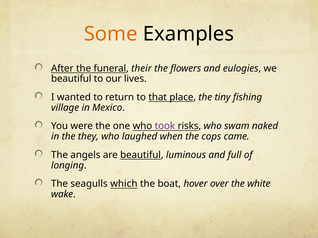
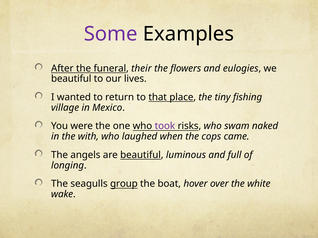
Some colour: orange -> purple
they: they -> with
which: which -> group
